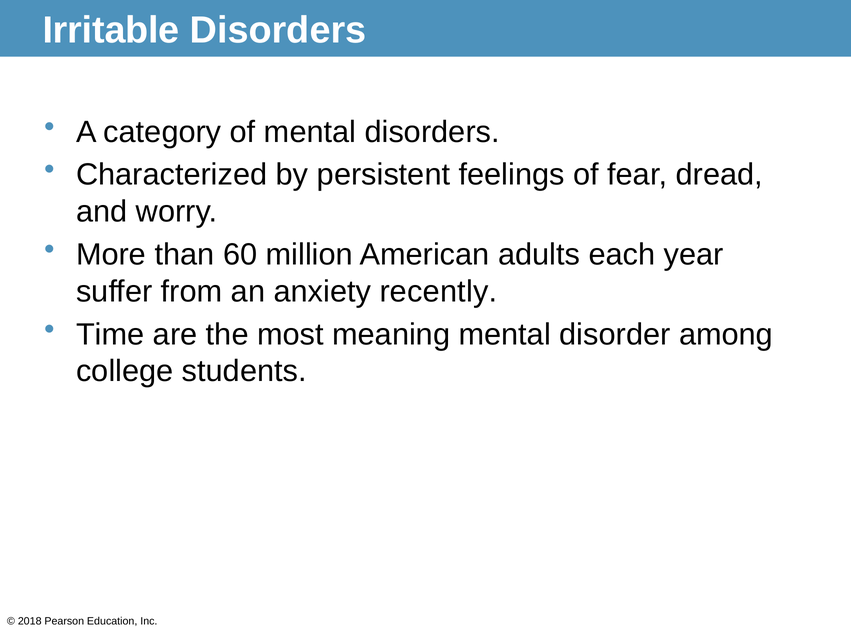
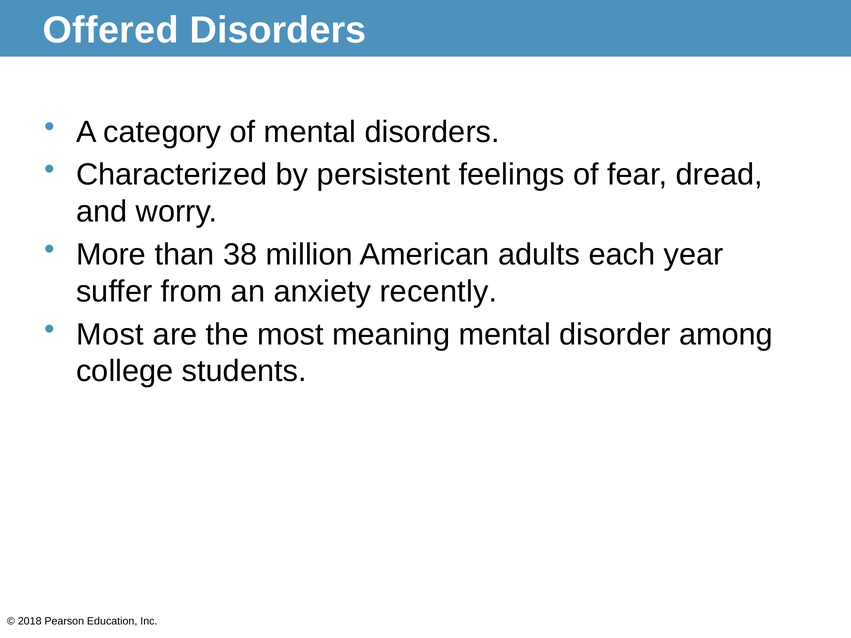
Irritable: Irritable -> Offered
60: 60 -> 38
Time at (110, 335): Time -> Most
